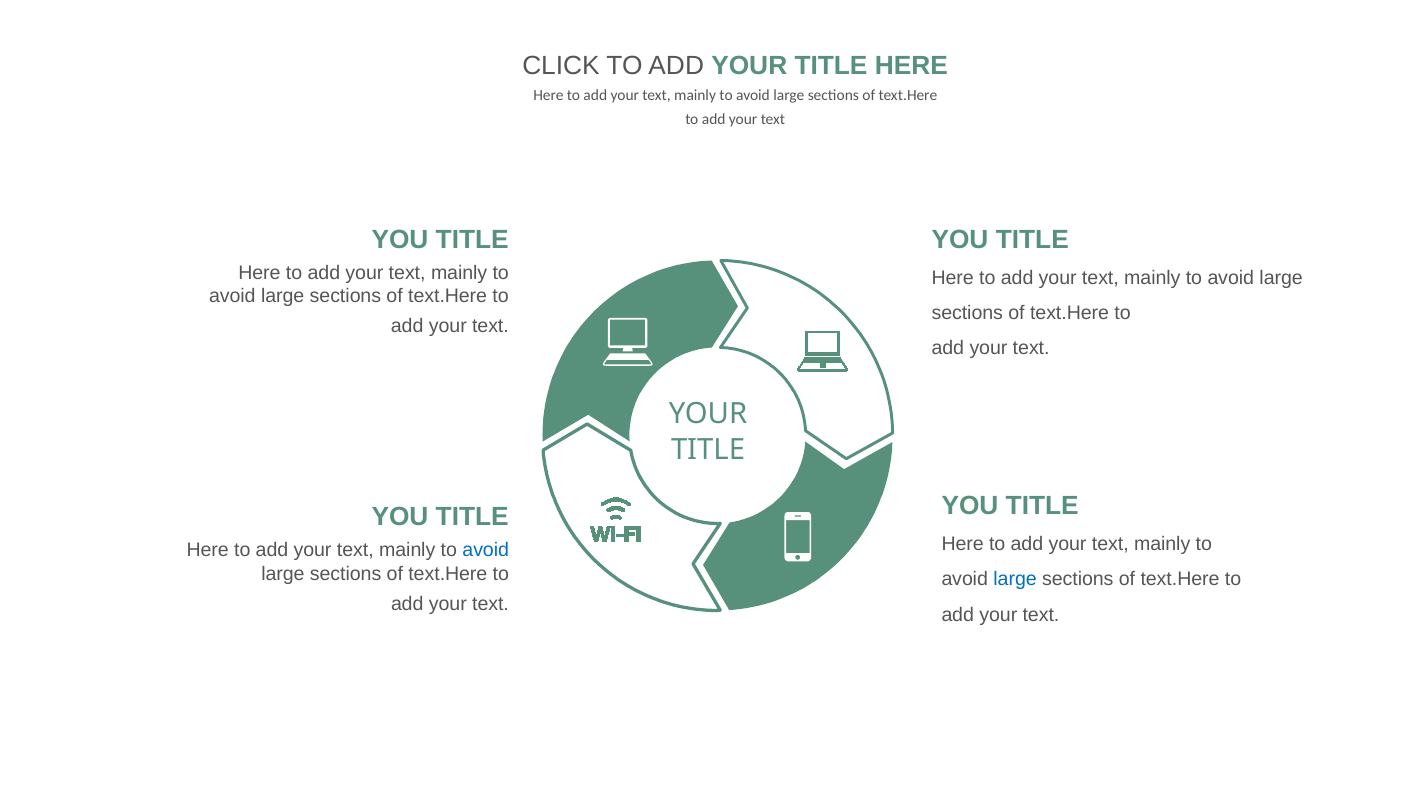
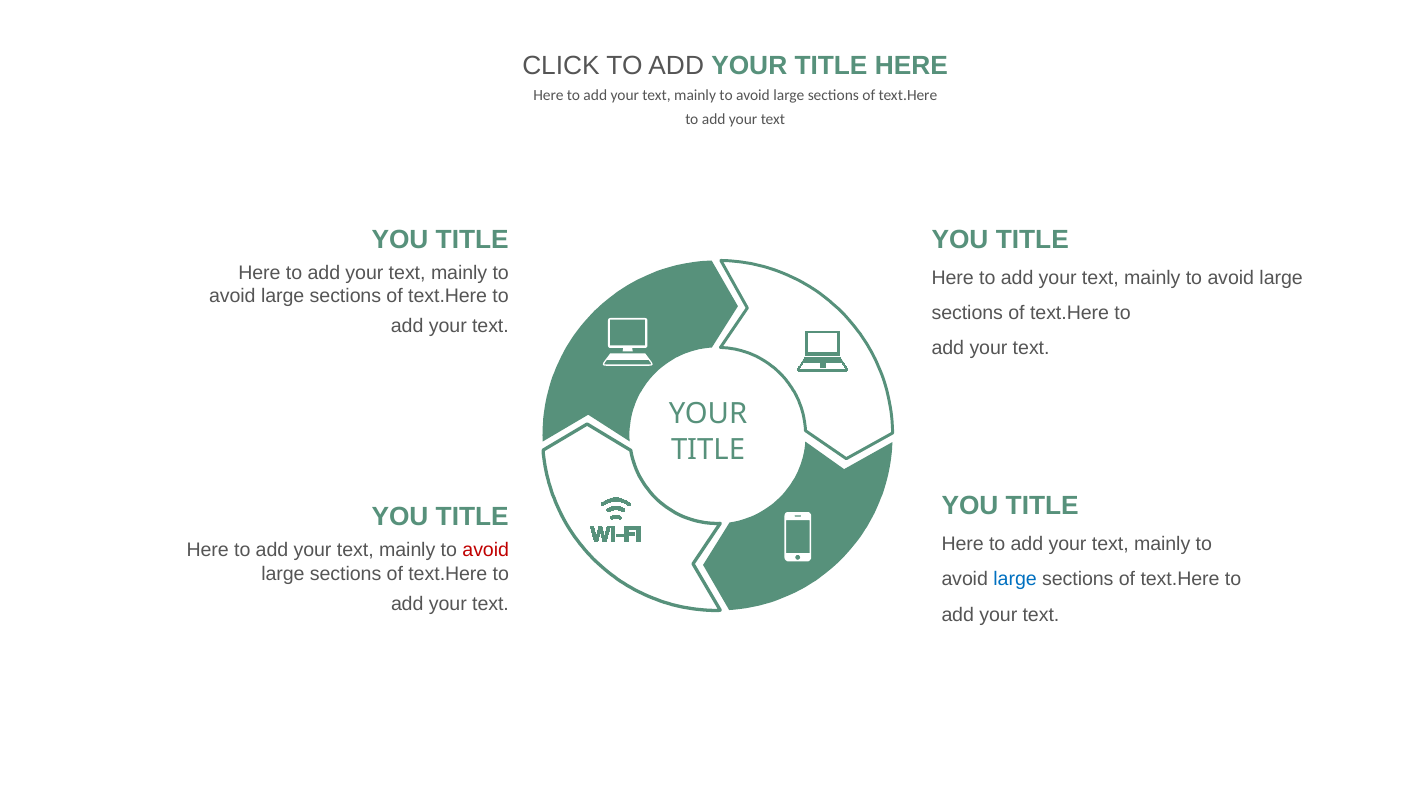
avoid at (486, 551) colour: blue -> red
